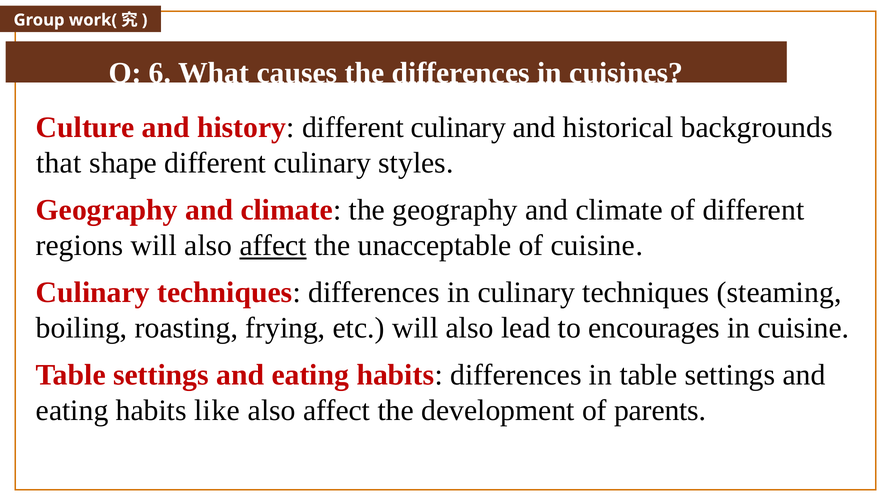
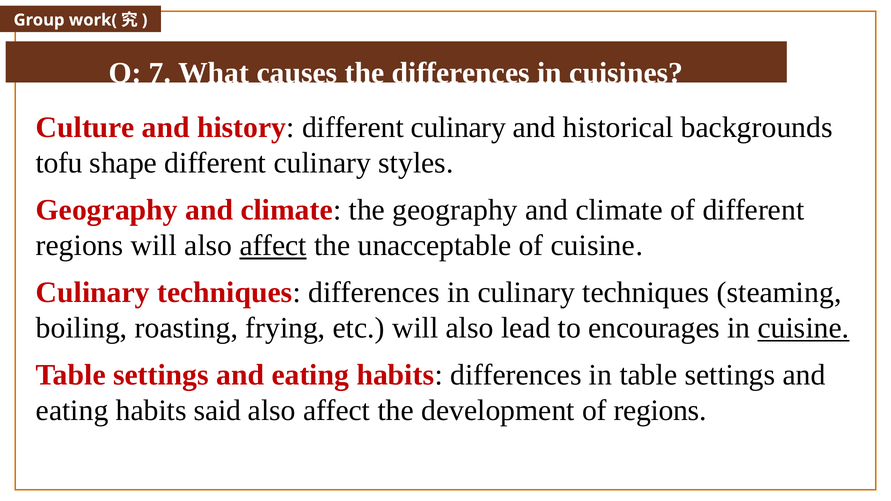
6: 6 -> 7
that: that -> tofu
cuisine at (803, 328) underline: none -> present
like: like -> said
of parents: parents -> regions
